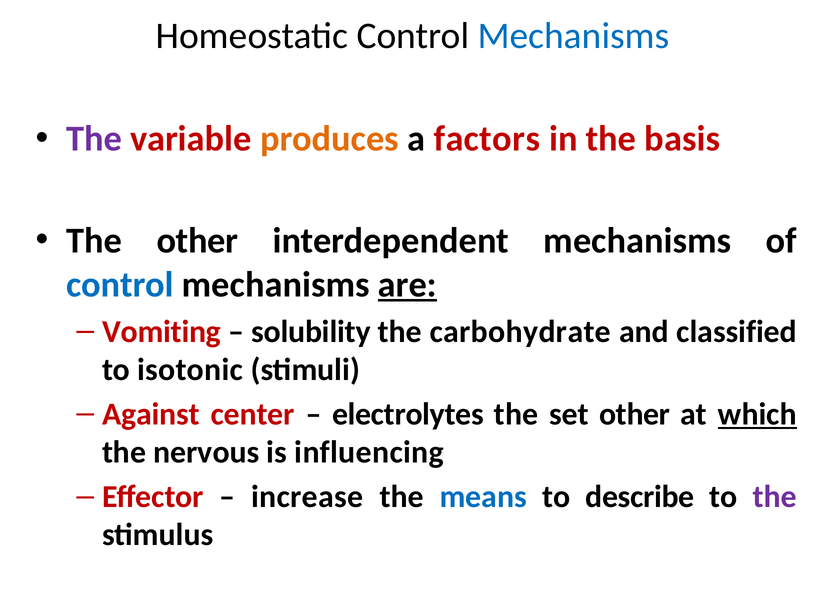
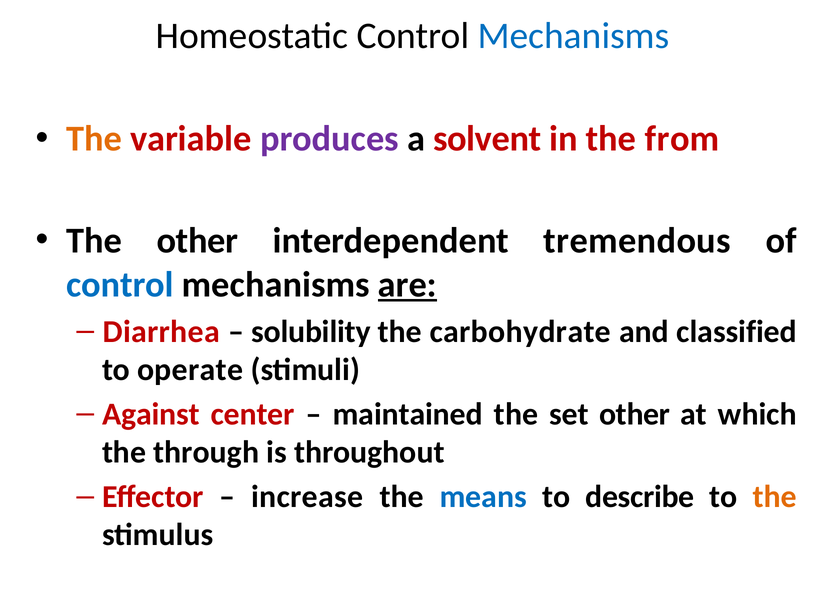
The at (94, 139) colour: purple -> orange
produces colour: orange -> purple
factors: factors -> solvent
basis: basis -> from
interdependent mechanisms: mechanisms -> tremendous
Vomiting: Vomiting -> Diarrhea
isotonic: isotonic -> operate
electrolytes: electrolytes -> maintained
which underline: present -> none
nervous: nervous -> through
influencing: influencing -> throughout
the at (775, 497) colour: purple -> orange
